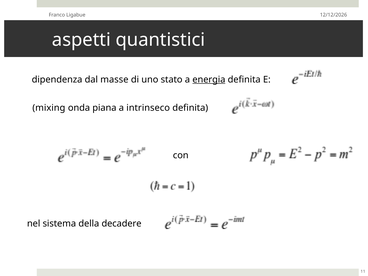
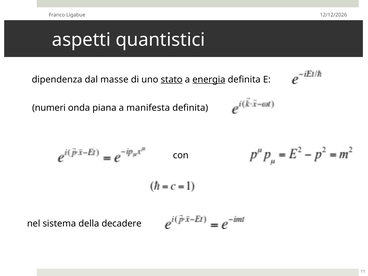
stato underline: none -> present
mixing: mixing -> numeri
intrinseco: intrinseco -> manifesta
